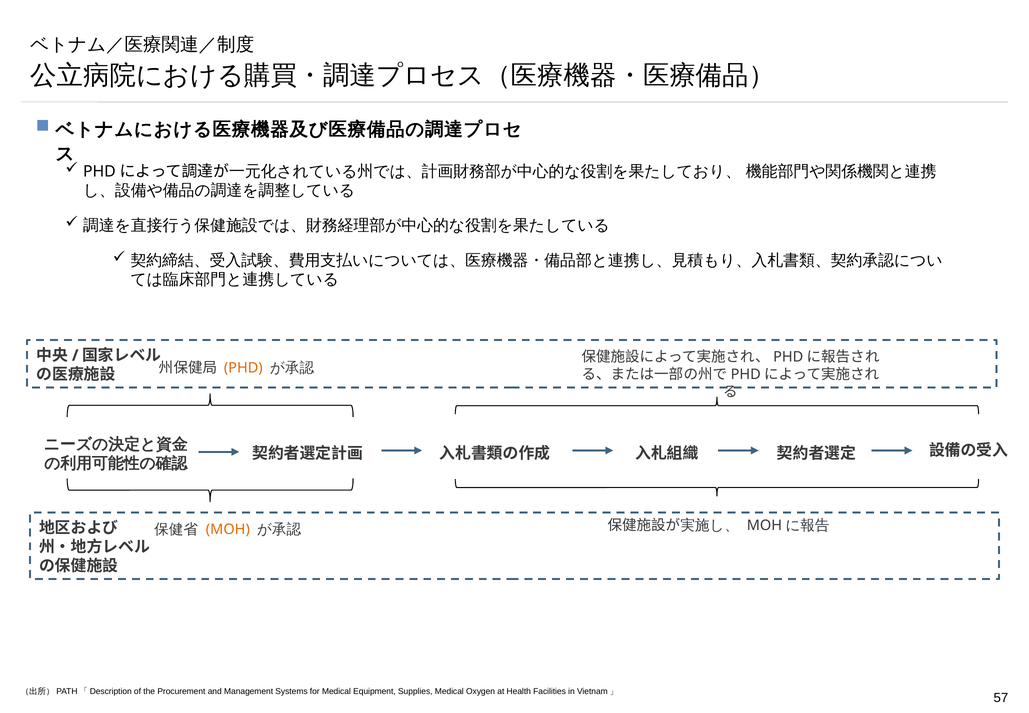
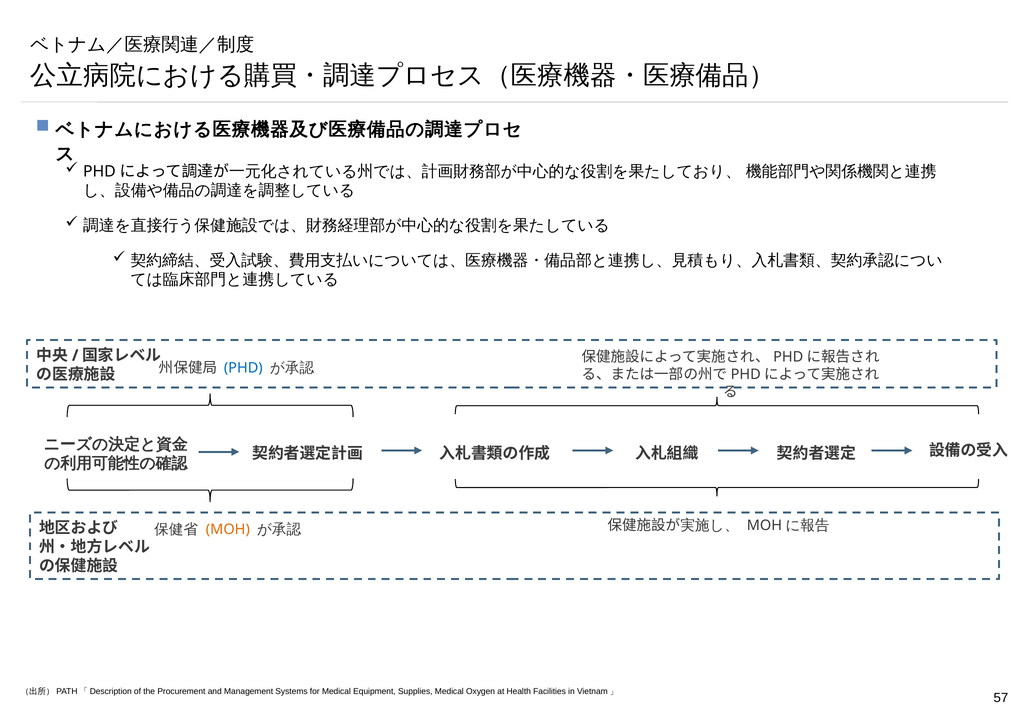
PHD colour: orange -> blue
